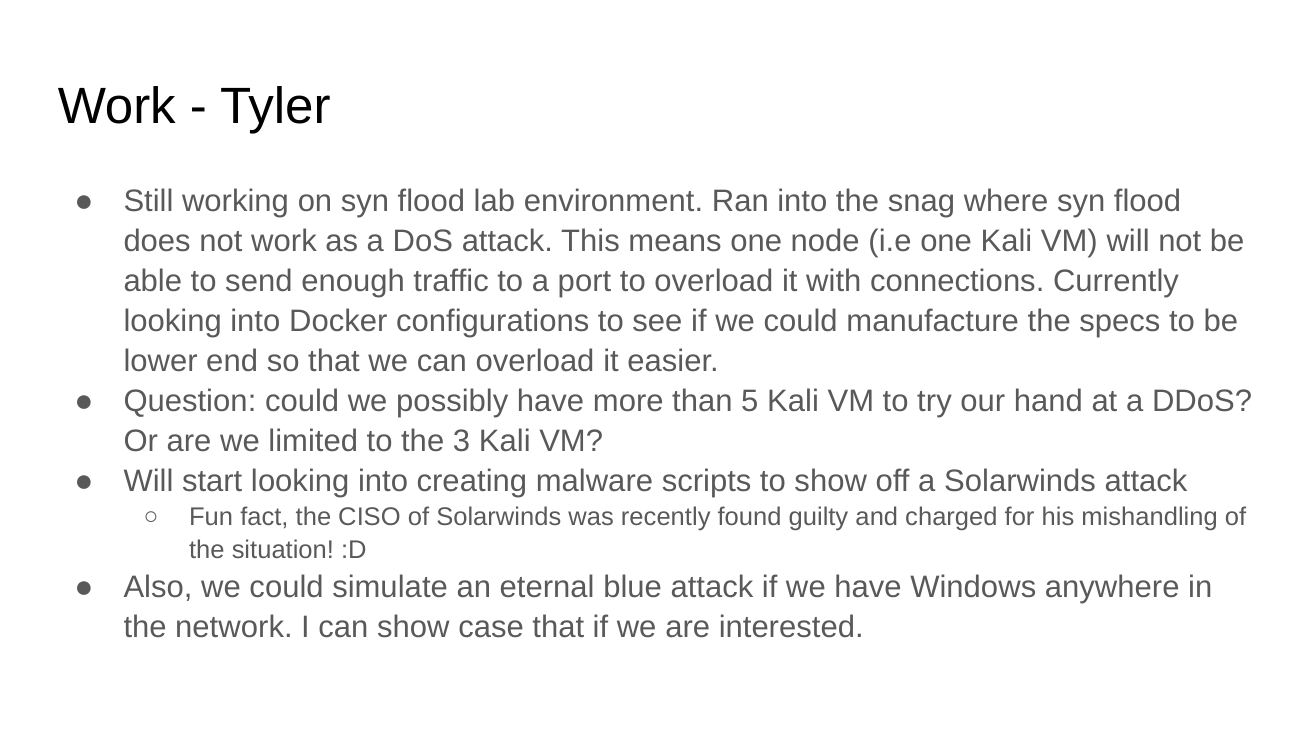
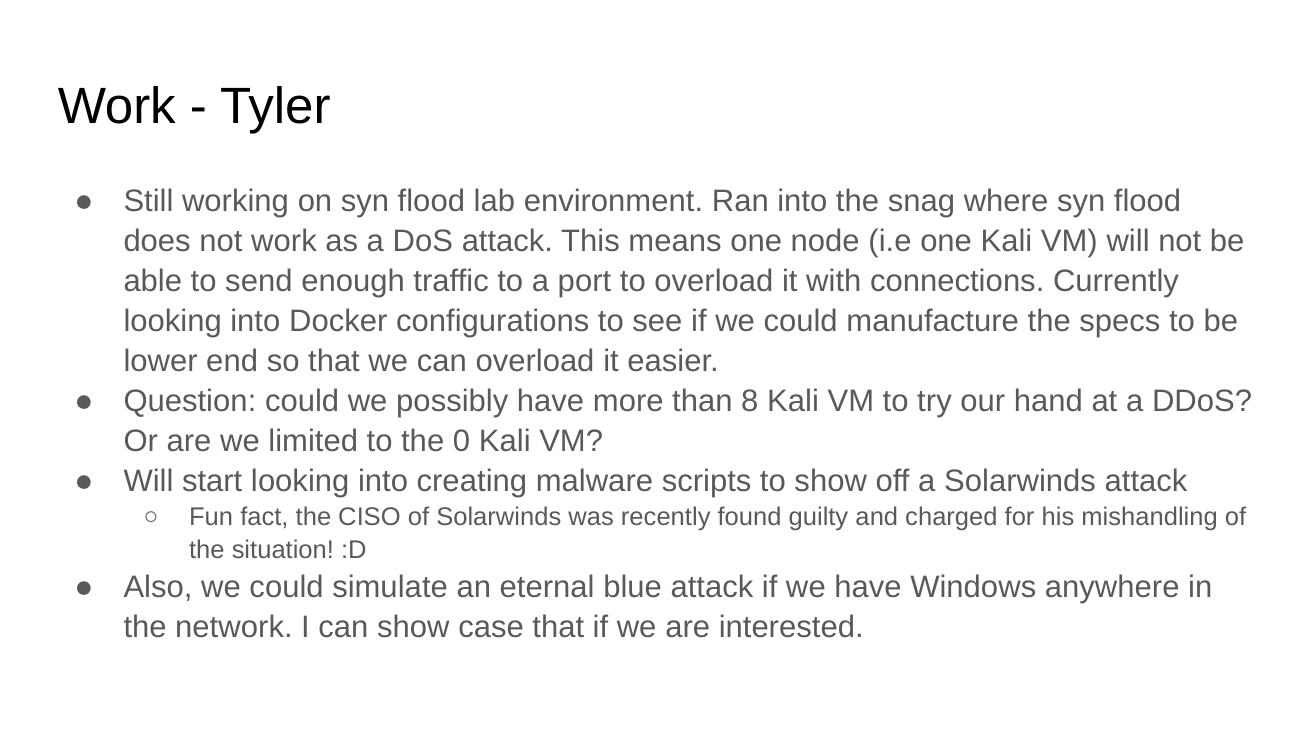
5: 5 -> 8
3: 3 -> 0
